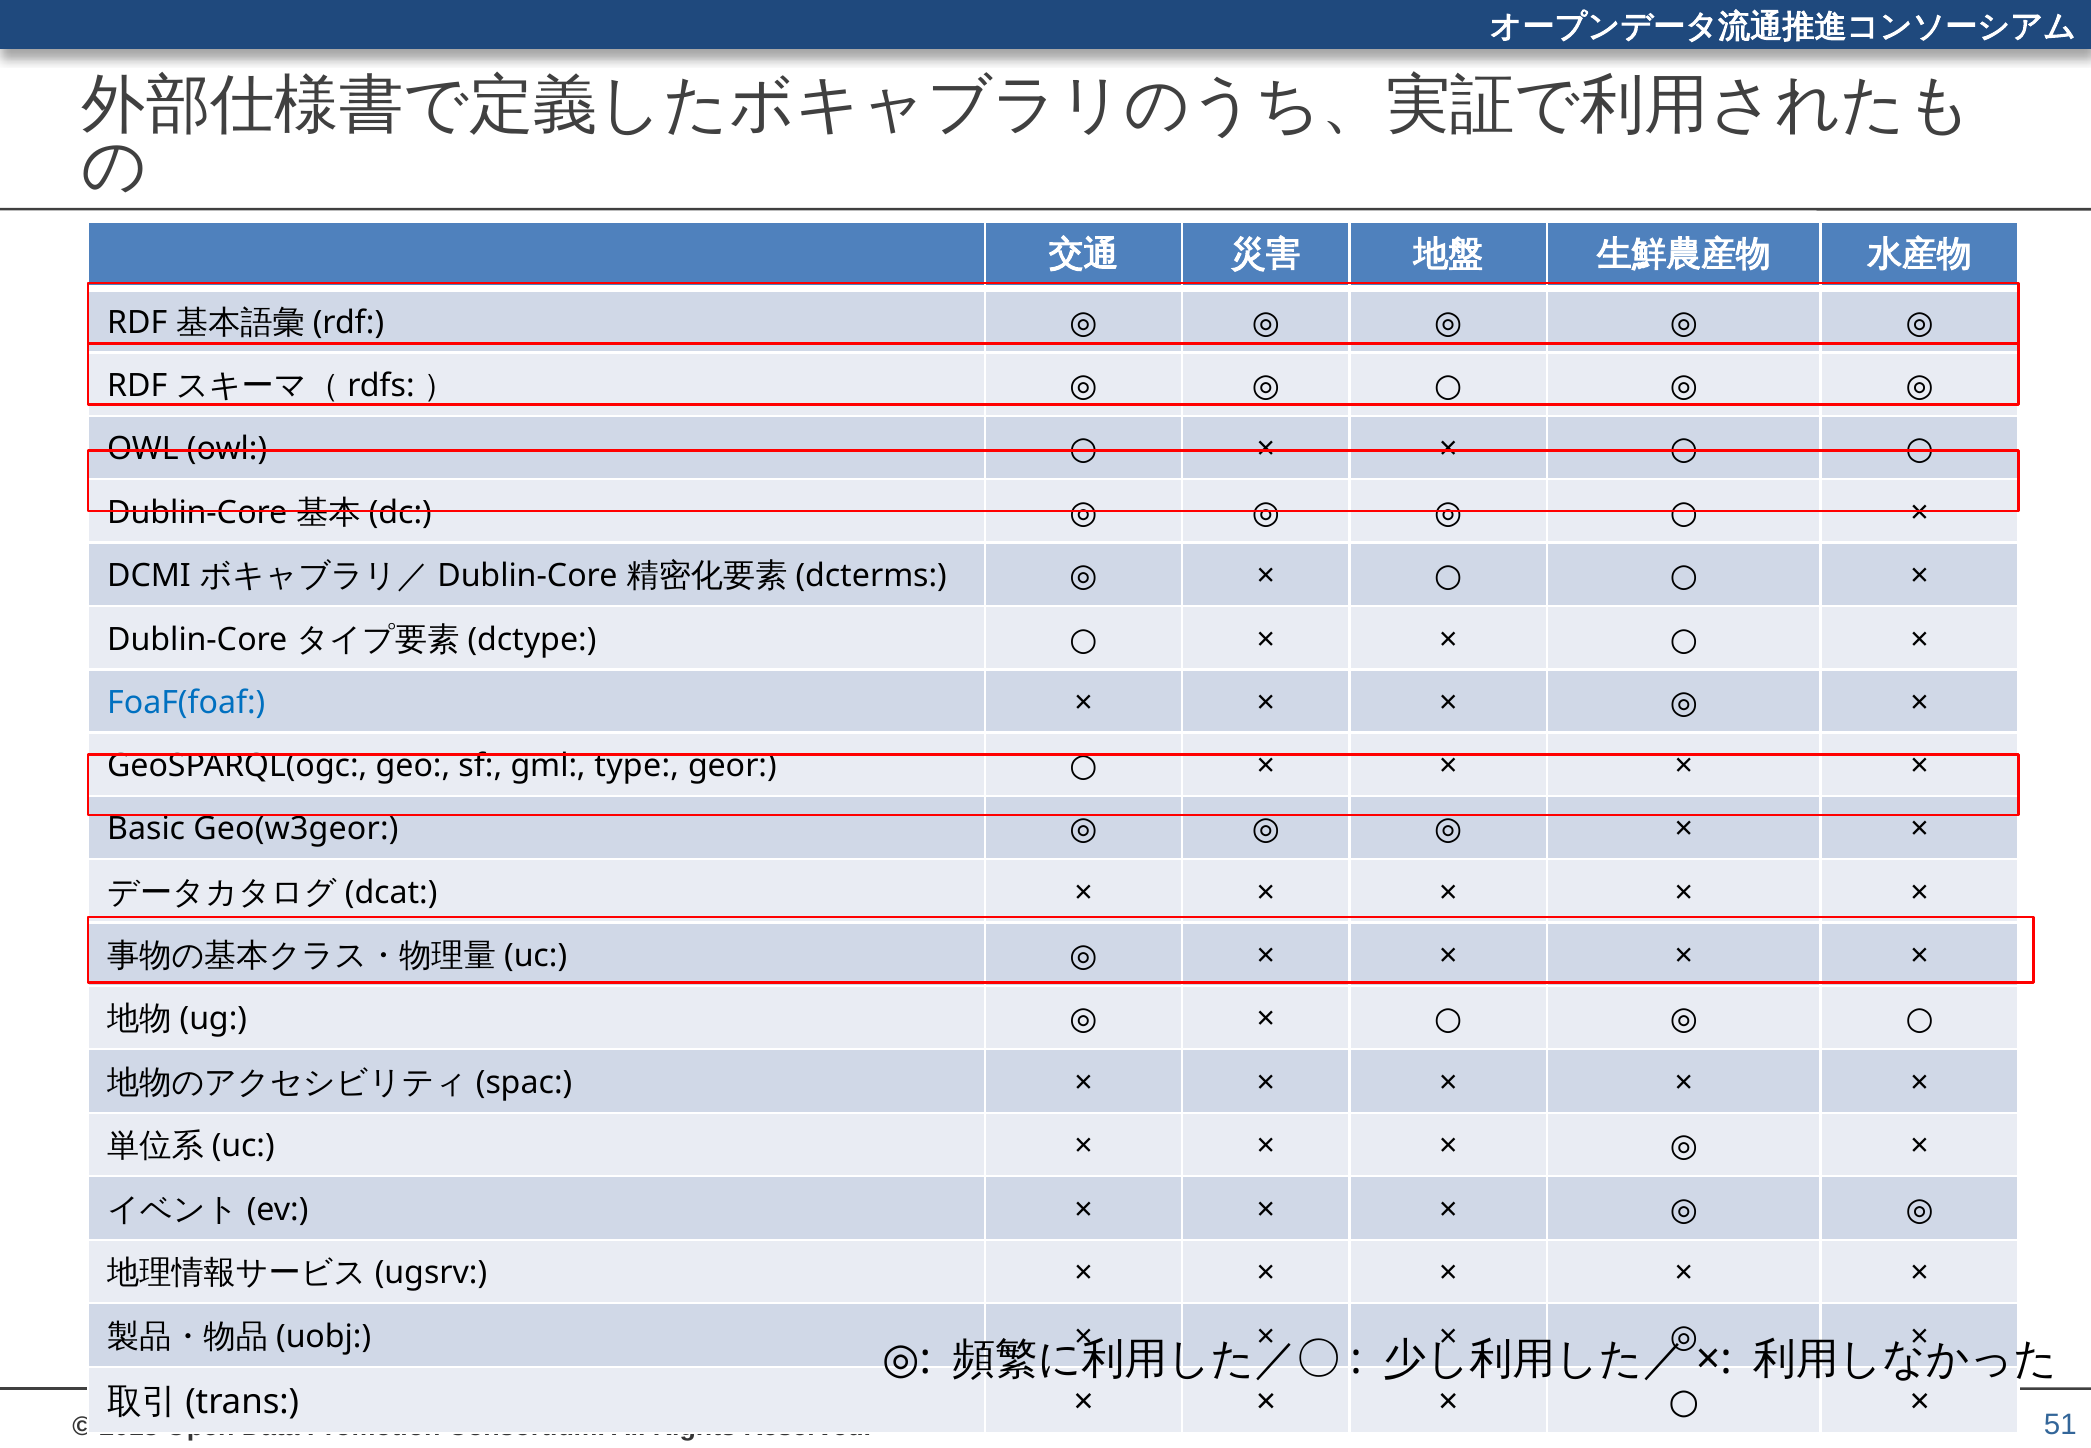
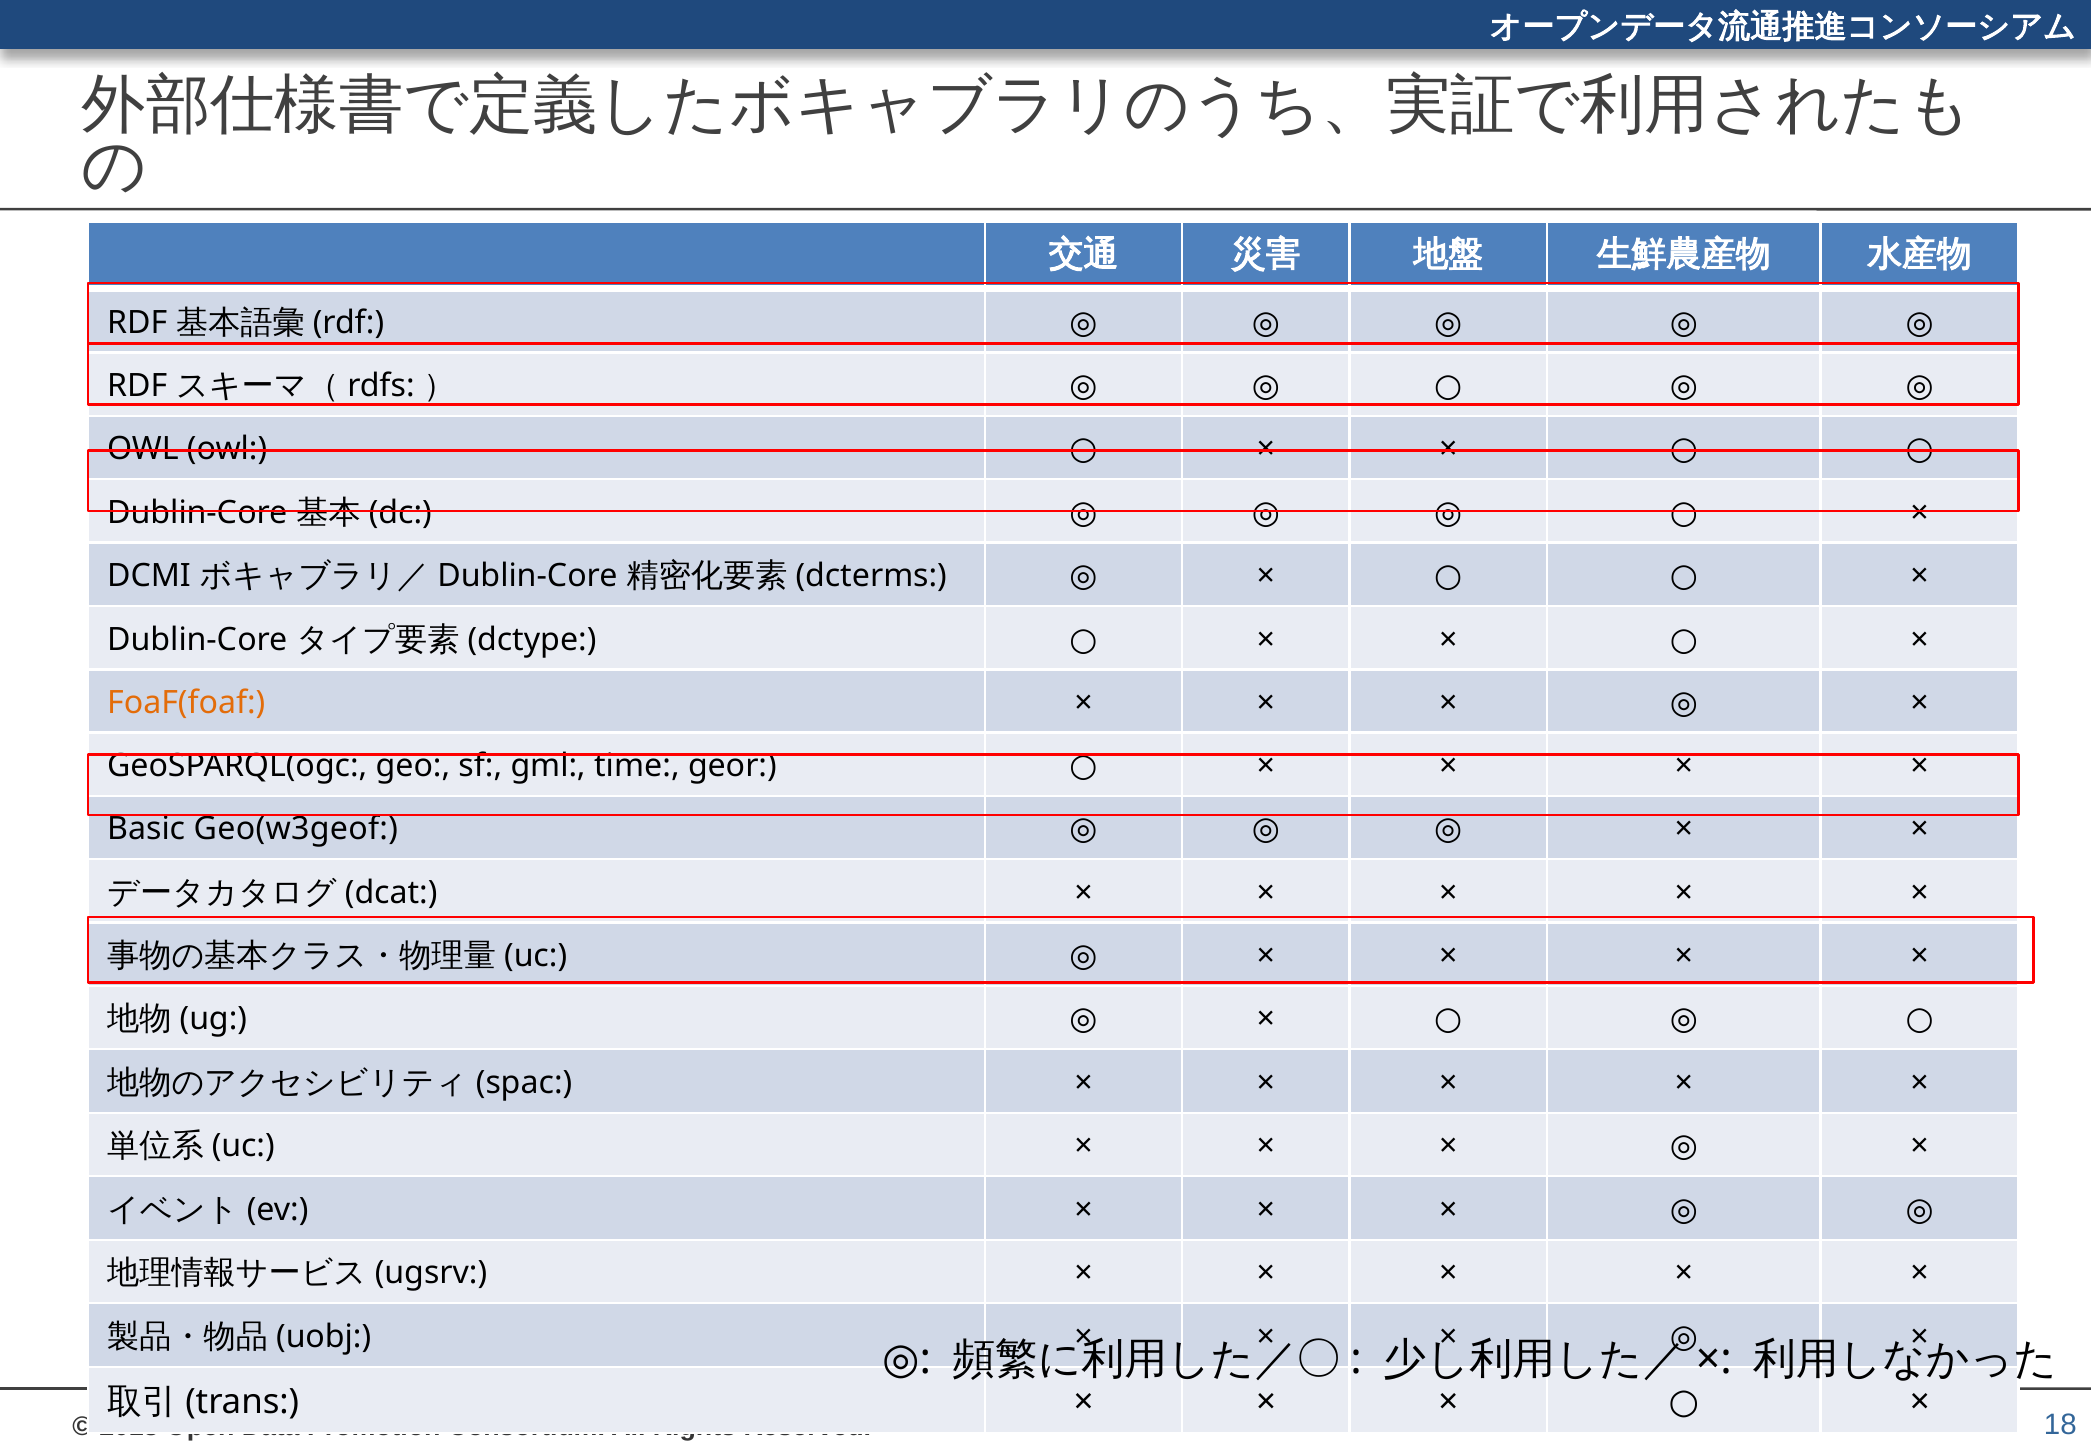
FoaF(foaf colour: blue -> orange
type: type -> time
Geo(w3geor: Geo(w3geor -> Geo(w3geof
51: 51 -> 18
